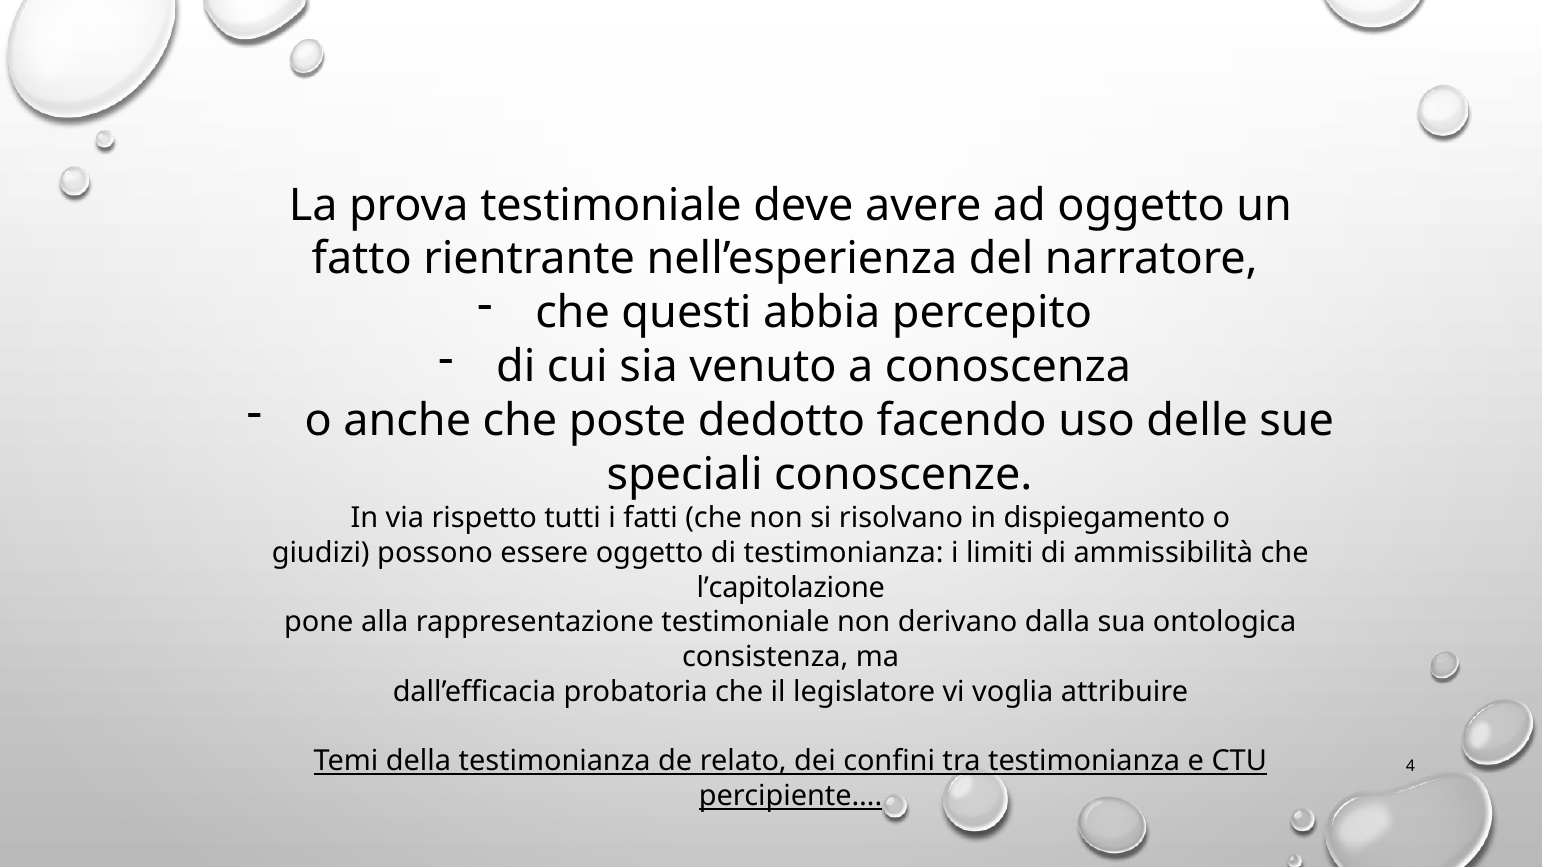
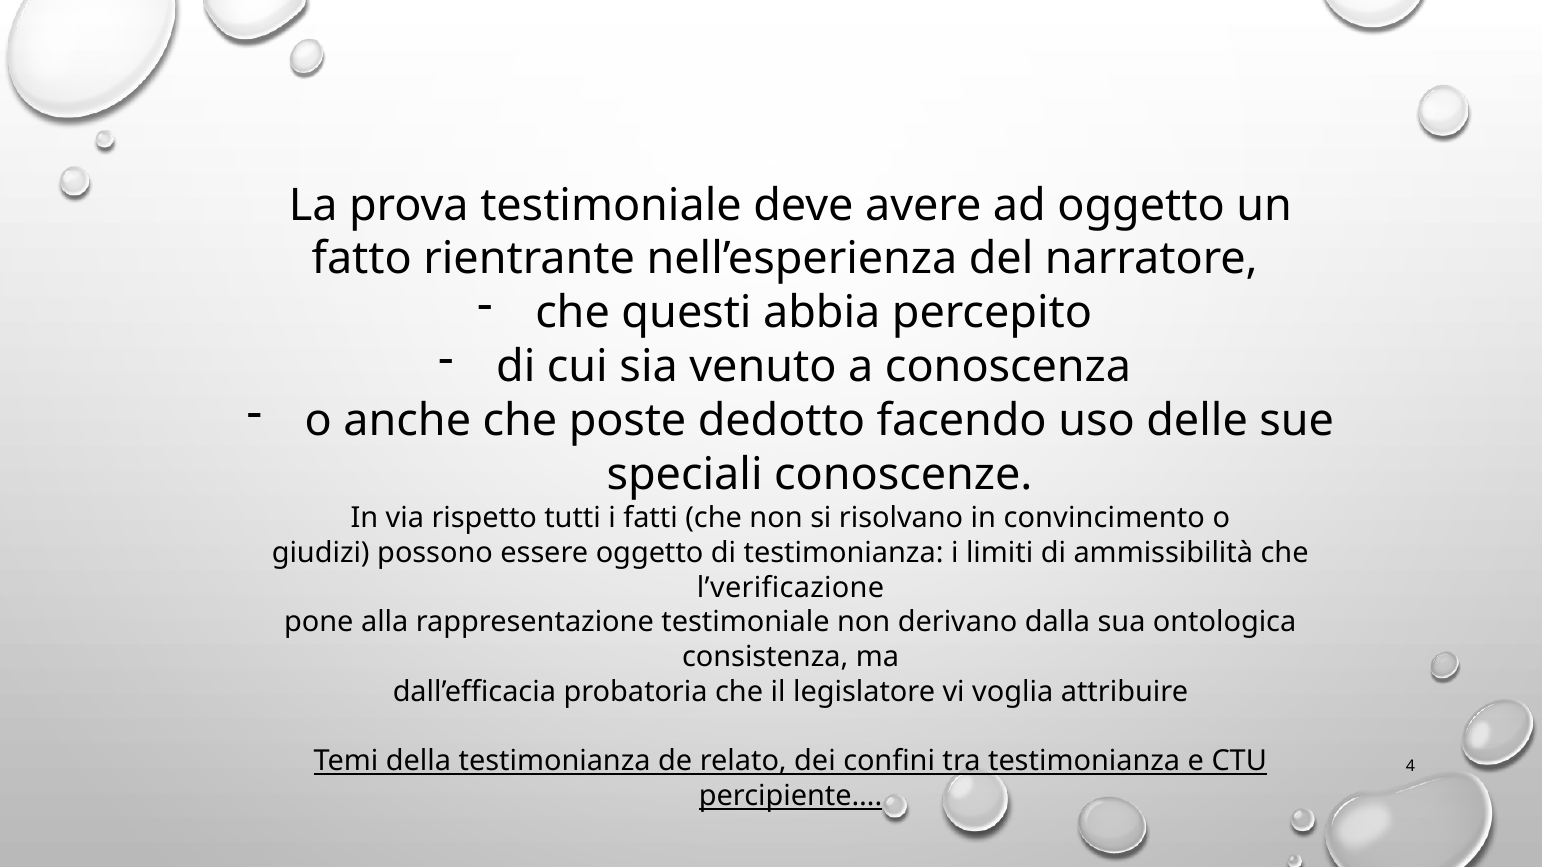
dispiegamento: dispiegamento -> convincimento
l’capitolazione: l’capitolazione -> l’verificazione
